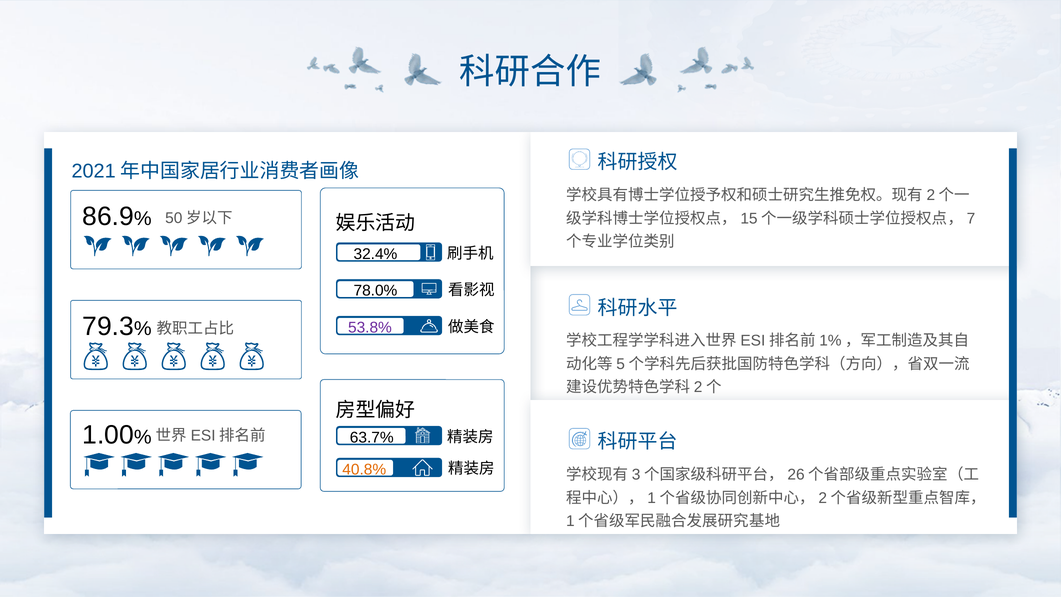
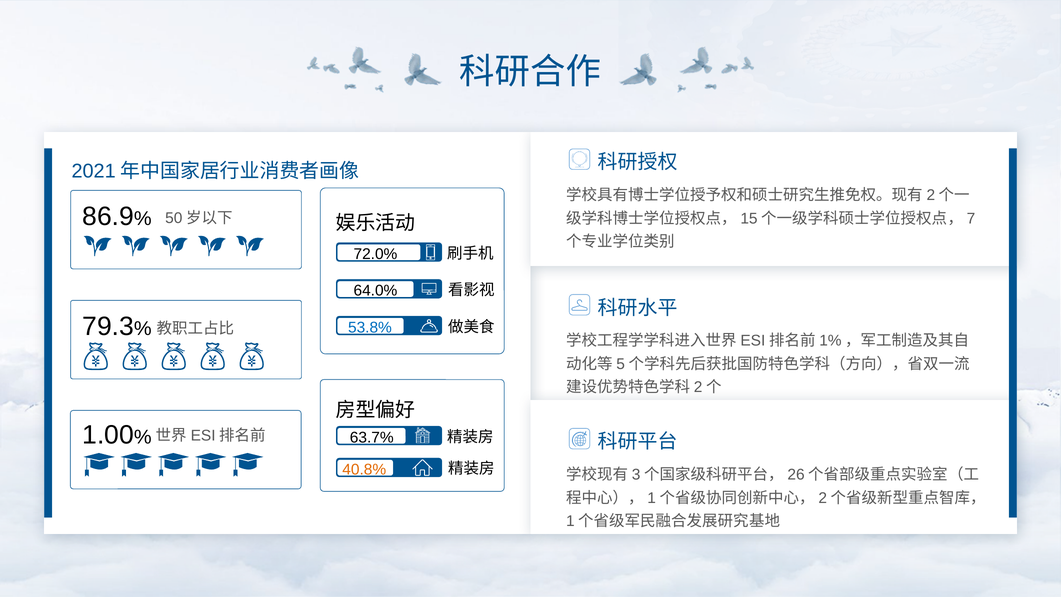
32.4%: 32.4% -> 72.0%
78.0%: 78.0% -> 64.0%
53.8% colour: purple -> blue
